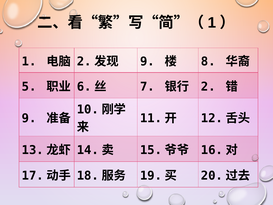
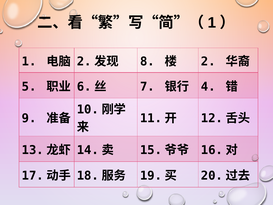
9 at (147, 61): 9 -> 8
8: 8 -> 2
2: 2 -> 4
